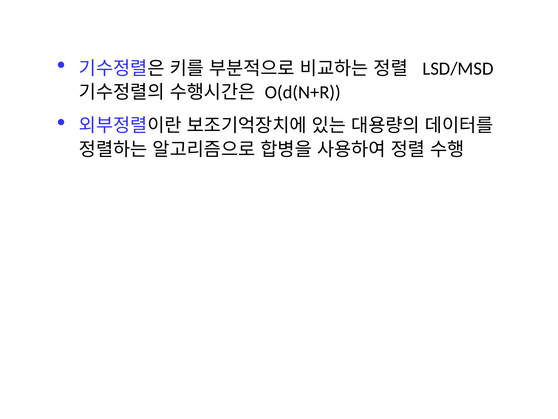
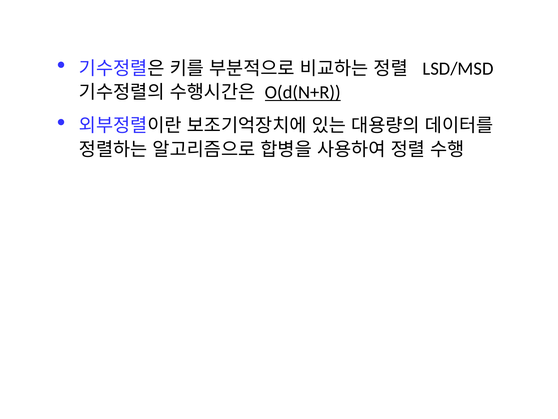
O(d(N+R underline: none -> present
